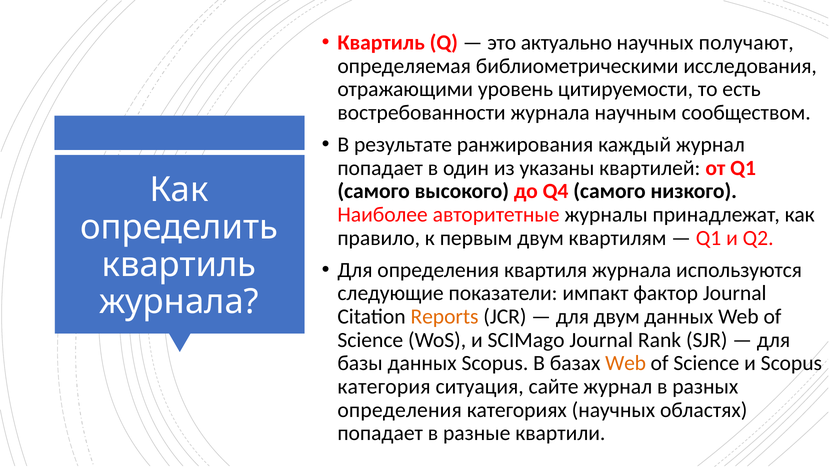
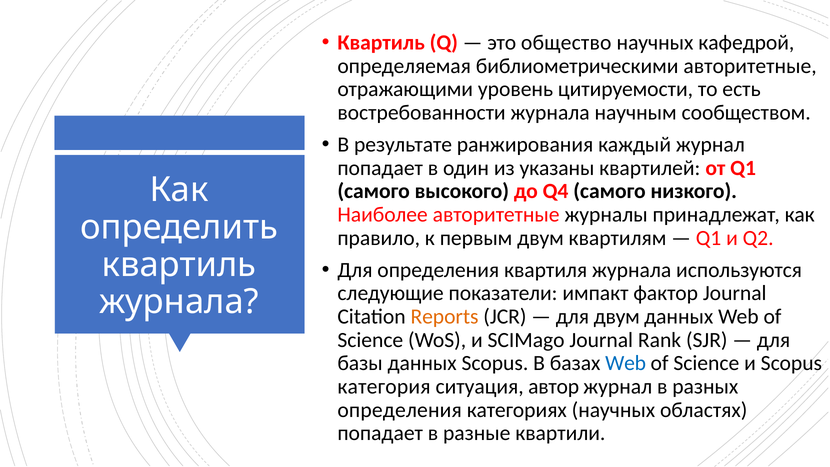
актуально: актуально -> общество
получают: получают -> кафедрой
библиометрическими исследования: исследования -> авторитетные
Web at (626, 363) colour: orange -> blue
сайте: сайте -> автор
